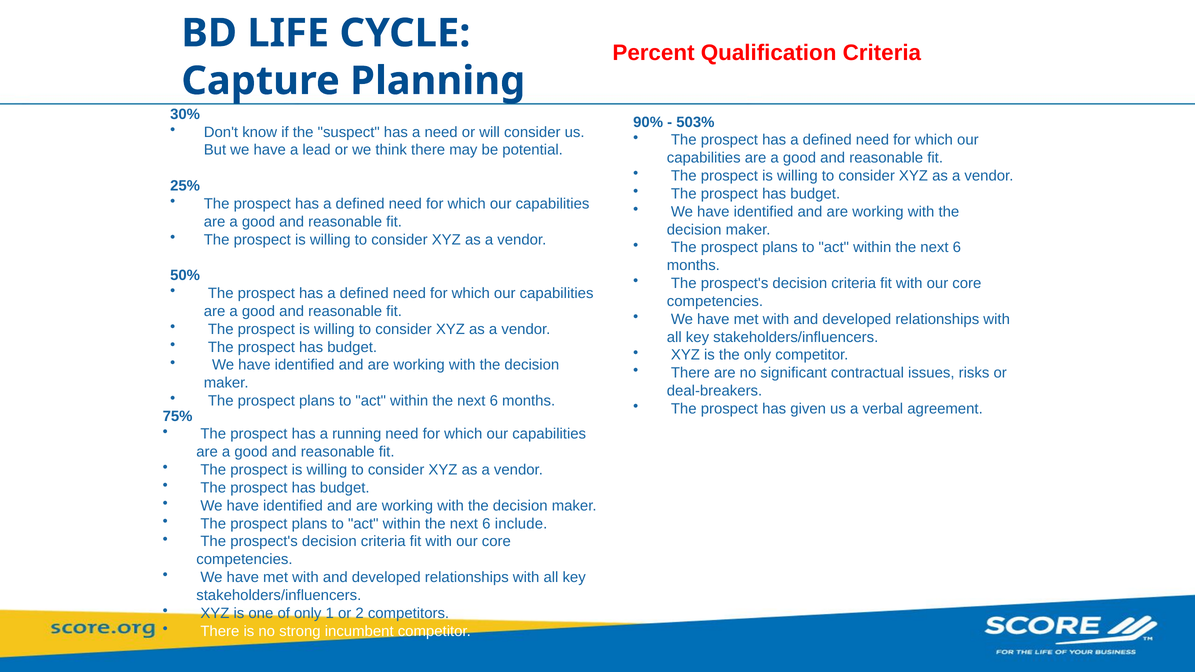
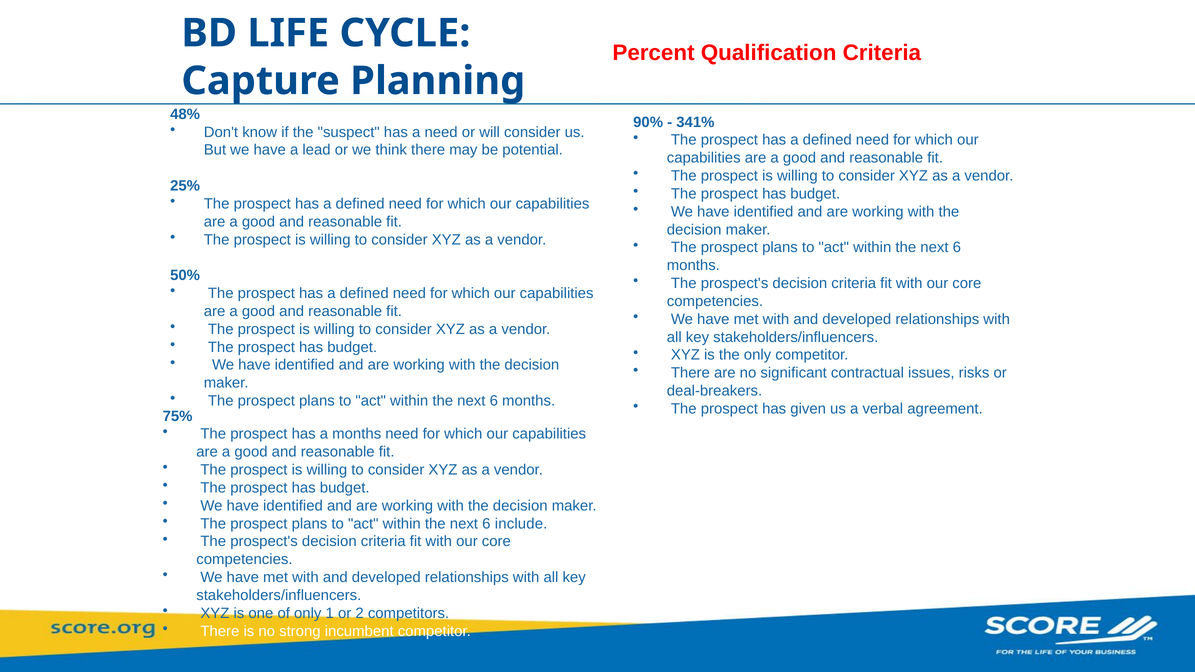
30%: 30% -> 48%
503%: 503% -> 341%
a running: running -> months
